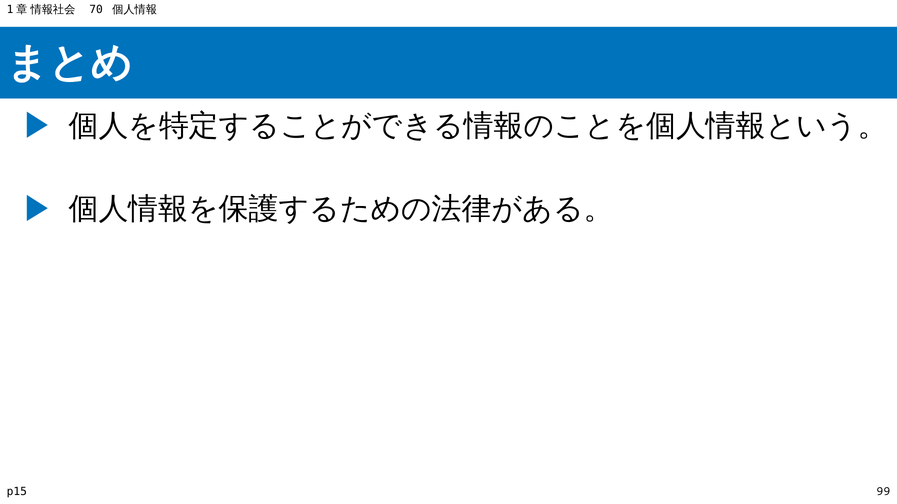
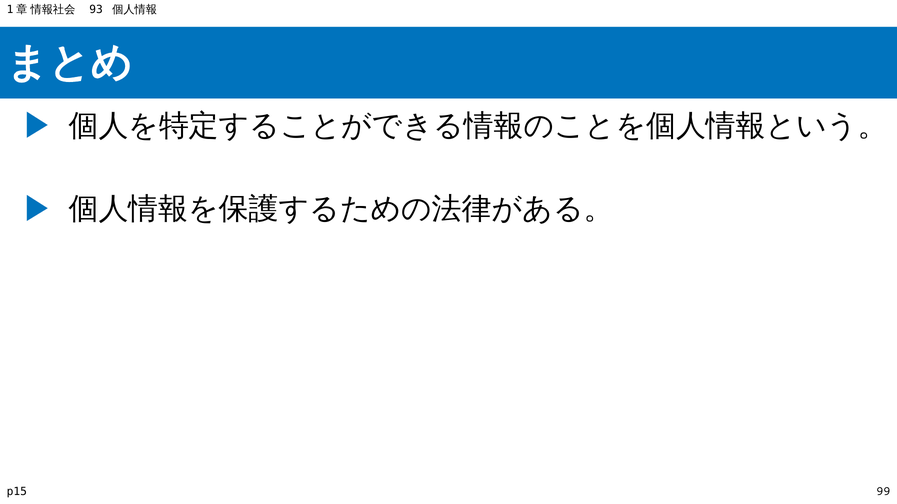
70: 70 -> 93
